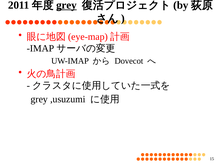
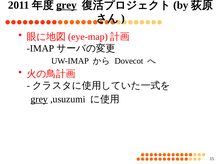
grey at (39, 99) underline: none -> present
